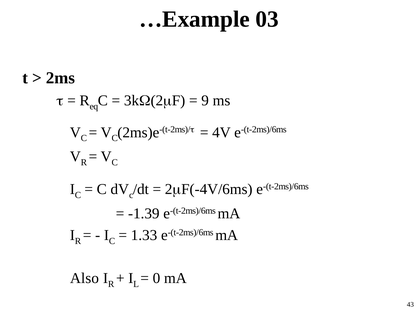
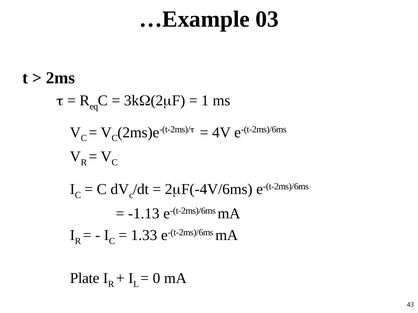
9: 9 -> 1
-1.39: -1.39 -> -1.13
Also: Also -> Plate
